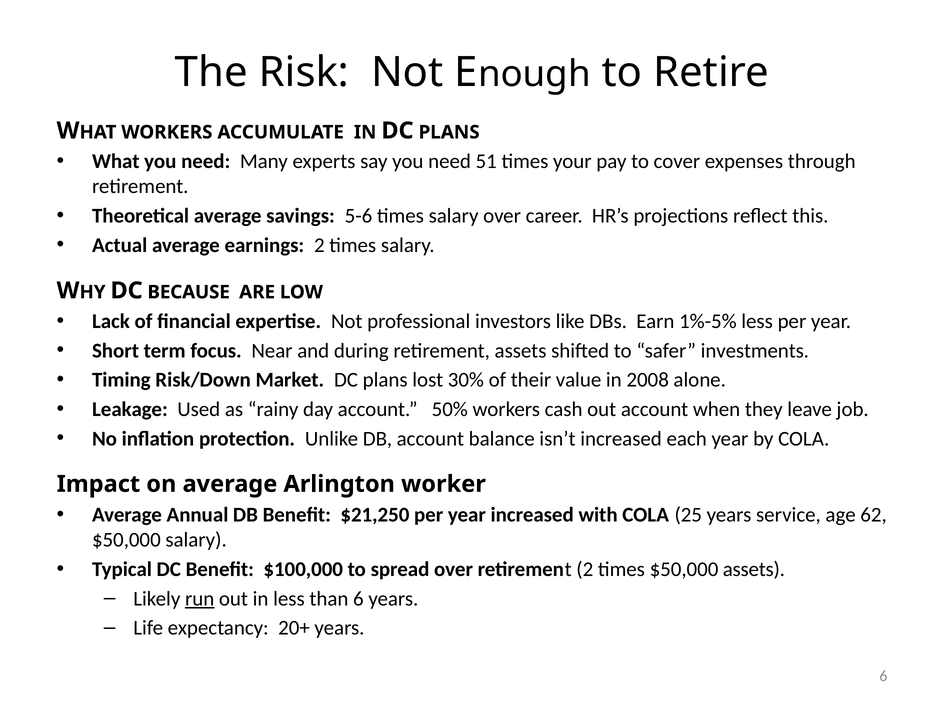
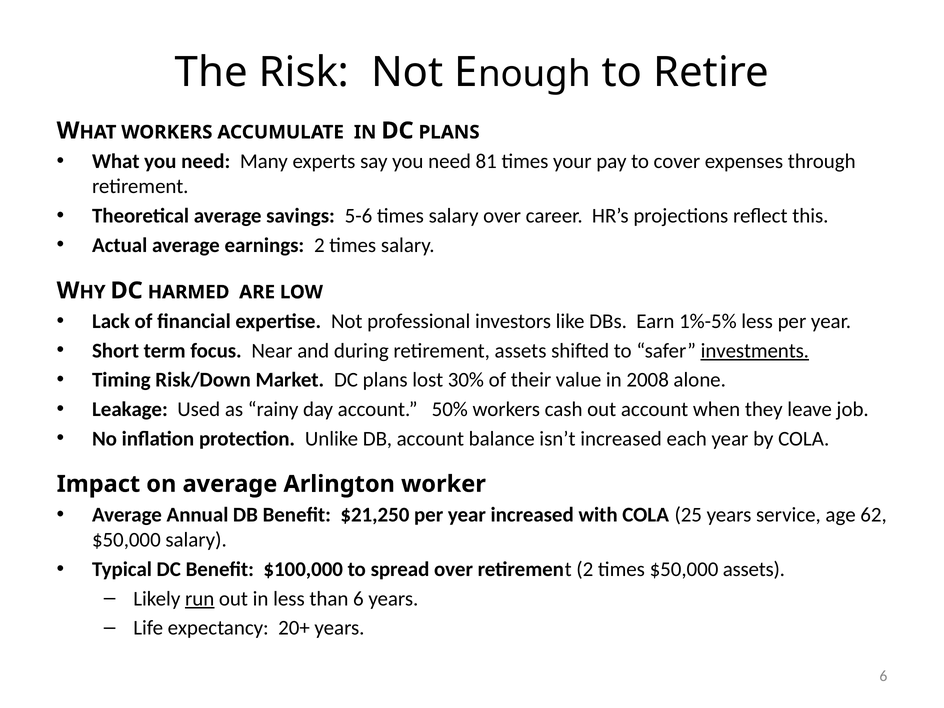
51: 51 -> 81
BECAUSE: BECAUSE -> HARMED
investments underline: none -> present
